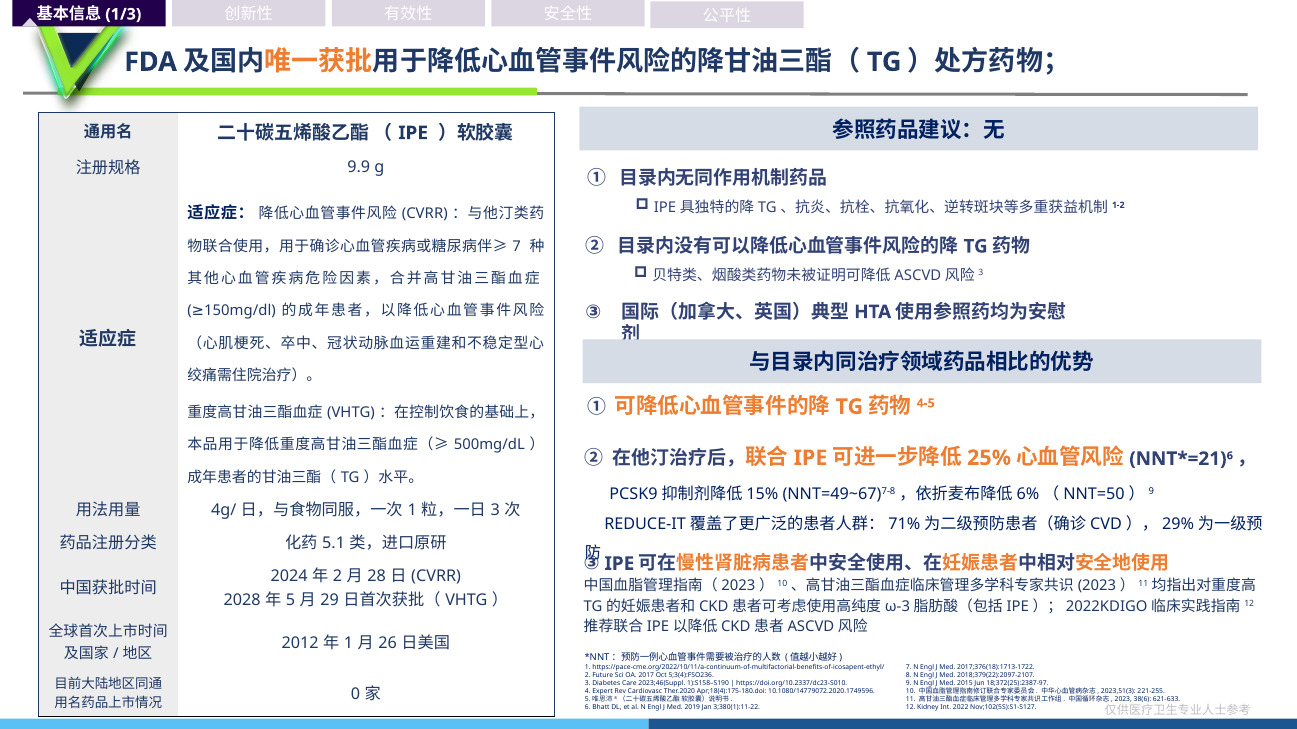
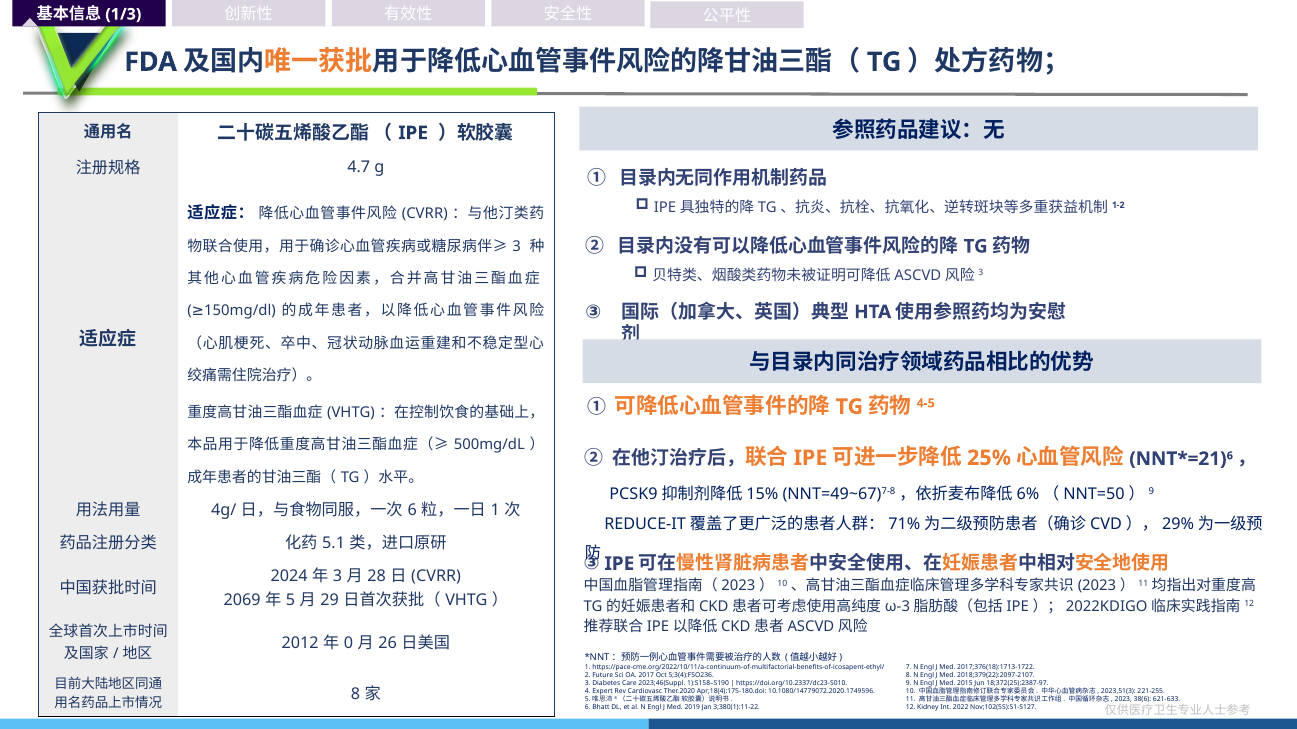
9.9: 9.9 -> 4.7
7 at (517, 246): 7 -> 3
1 at (412, 510): 1 -> 6
3 at (495, 510): 3 -> 1
2 at (338, 577): 2 -> 3
2028: 2028 -> 2069
1 at (349, 643): 1 -> 0
0 at (356, 694): 0 -> 8
